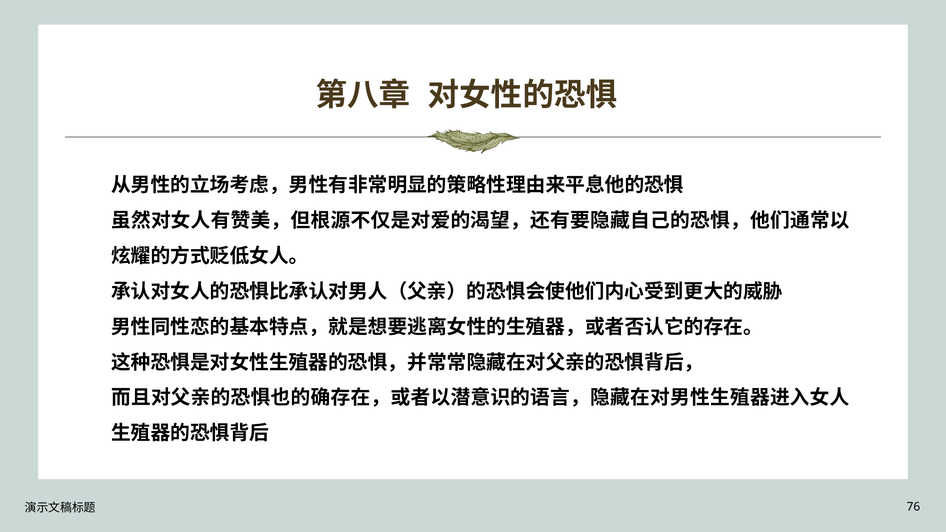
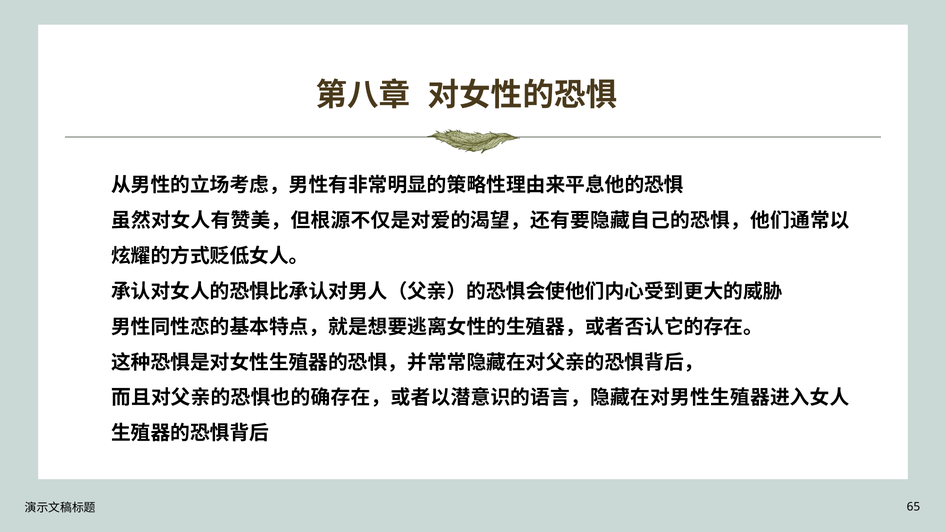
76: 76 -> 65
